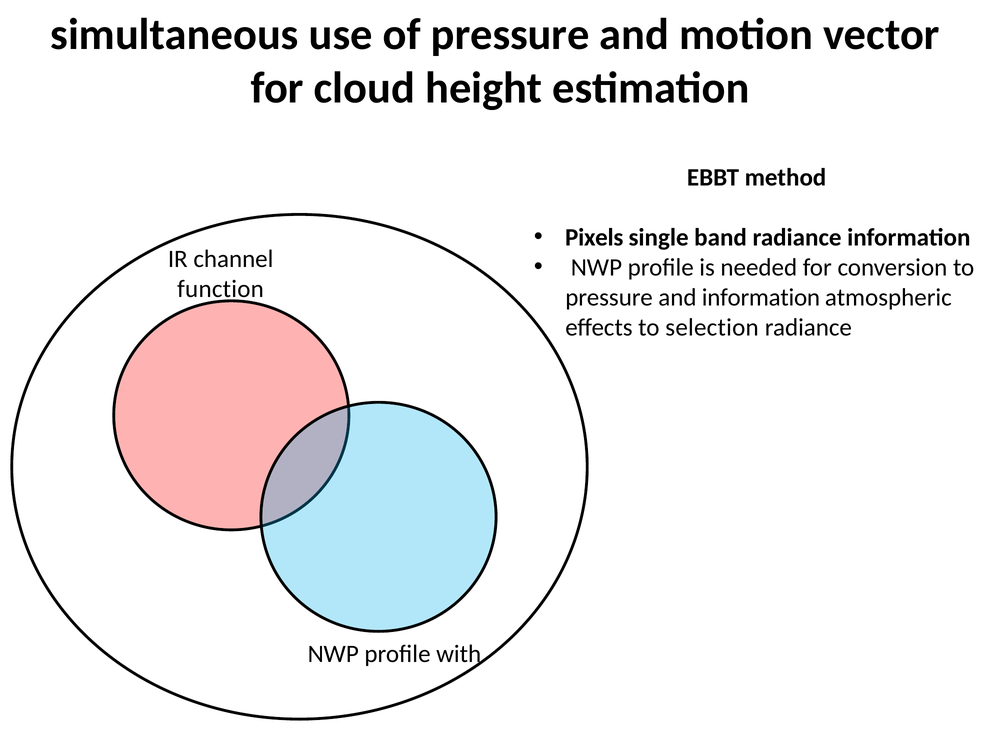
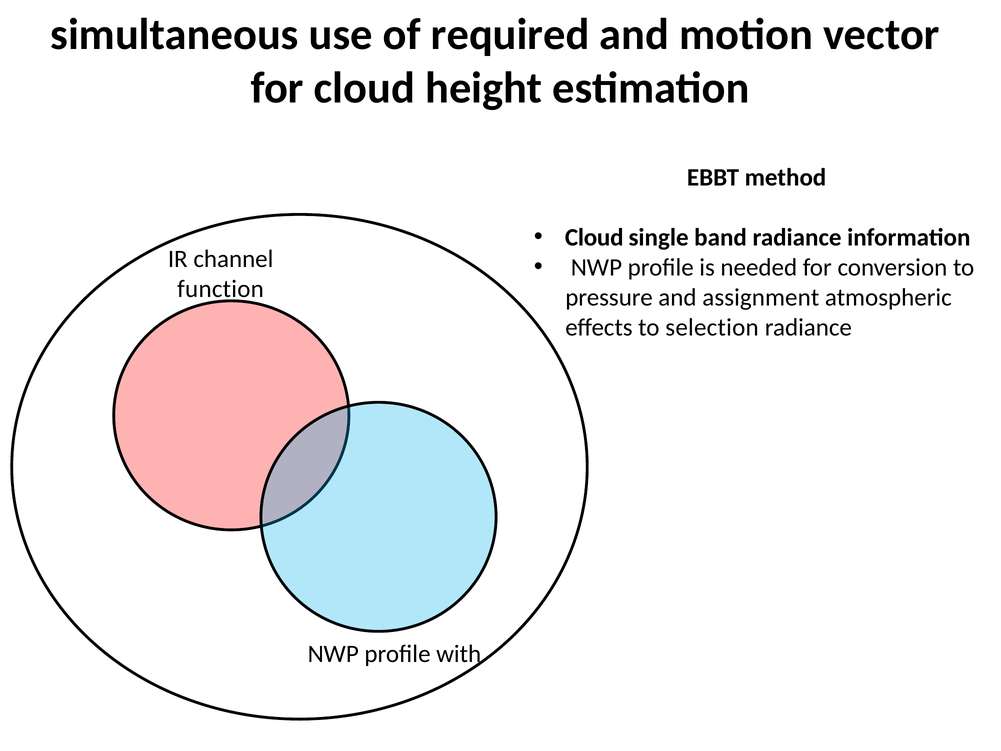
of pressure: pressure -> required
Pixels at (594, 237): Pixels -> Cloud
and information: information -> assignment
